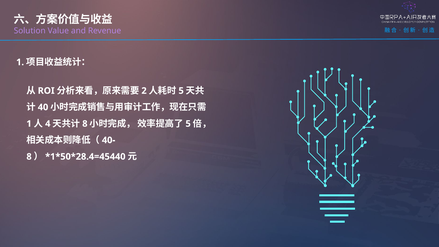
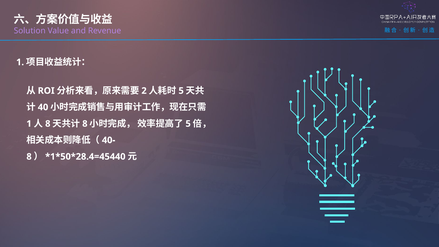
4 at (48, 124): 4 -> 8
